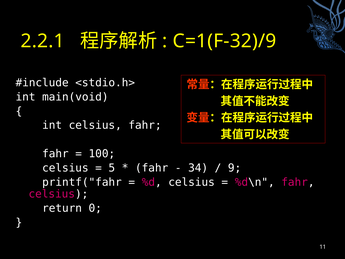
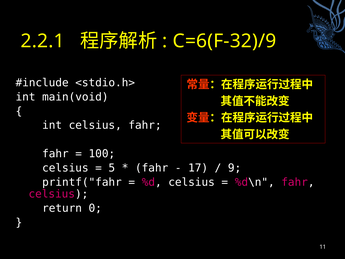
C=1(F-32)/9: C=1(F-32)/9 -> C=6(F-32)/9
34: 34 -> 17
